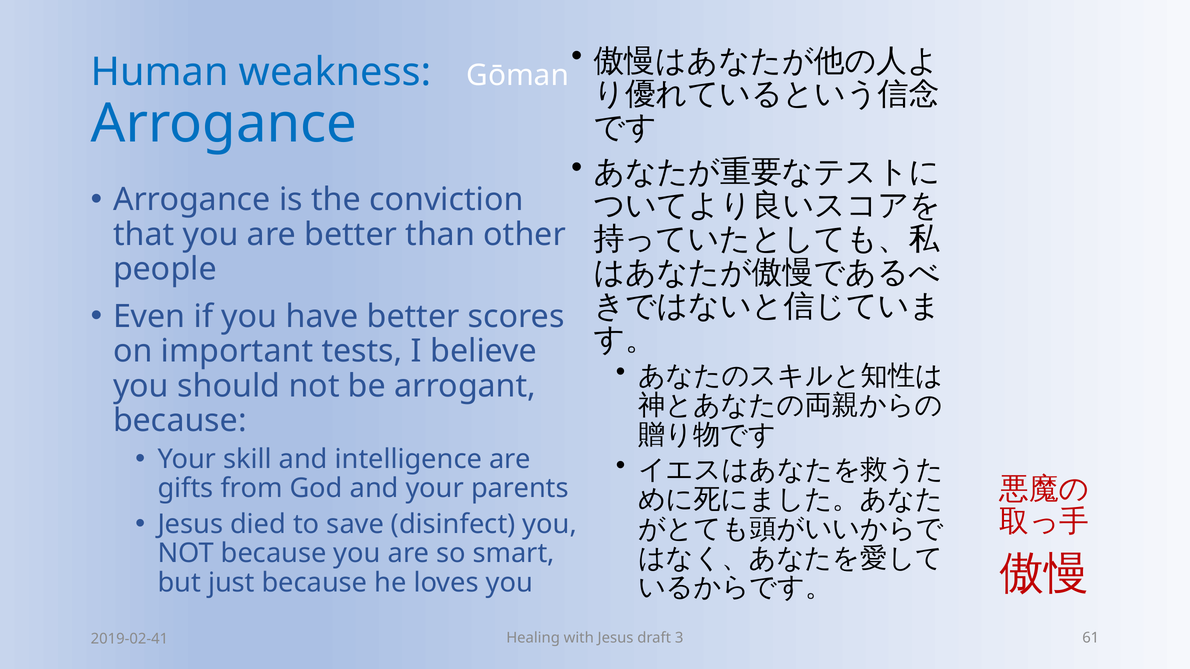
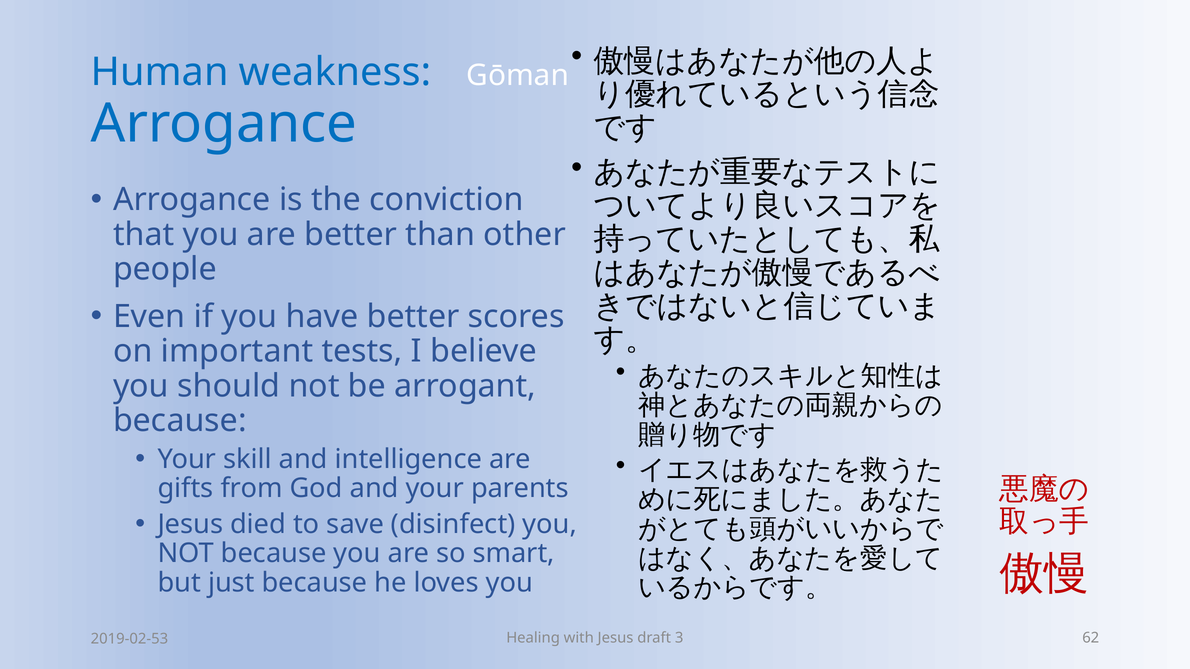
61: 61 -> 62
2019-02-41: 2019-02-41 -> 2019-02-53
